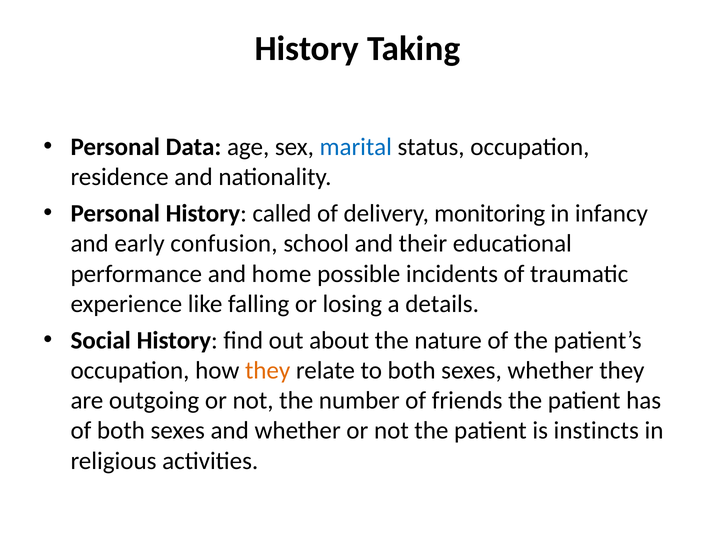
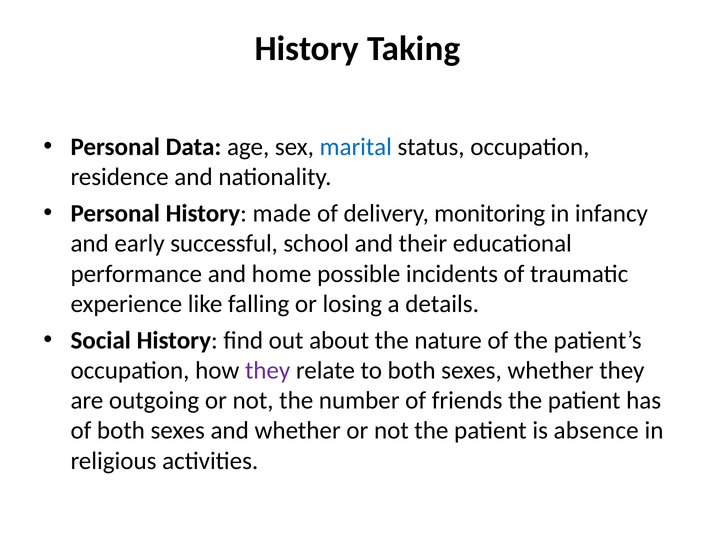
called: called -> made
confusion: confusion -> successful
they at (268, 371) colour: orange -> purple
instincts: instincts -> absence
